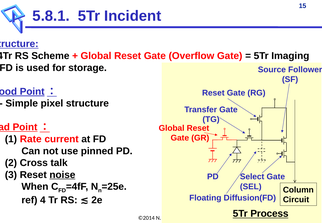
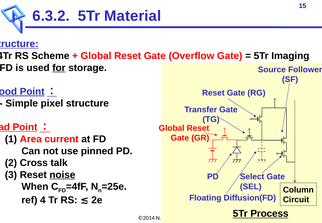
5.8.1: 5.8.1 -> 6.3.2
Incident: Incident -> Material
for underline: none -> present
Rate: Rate -> Area
